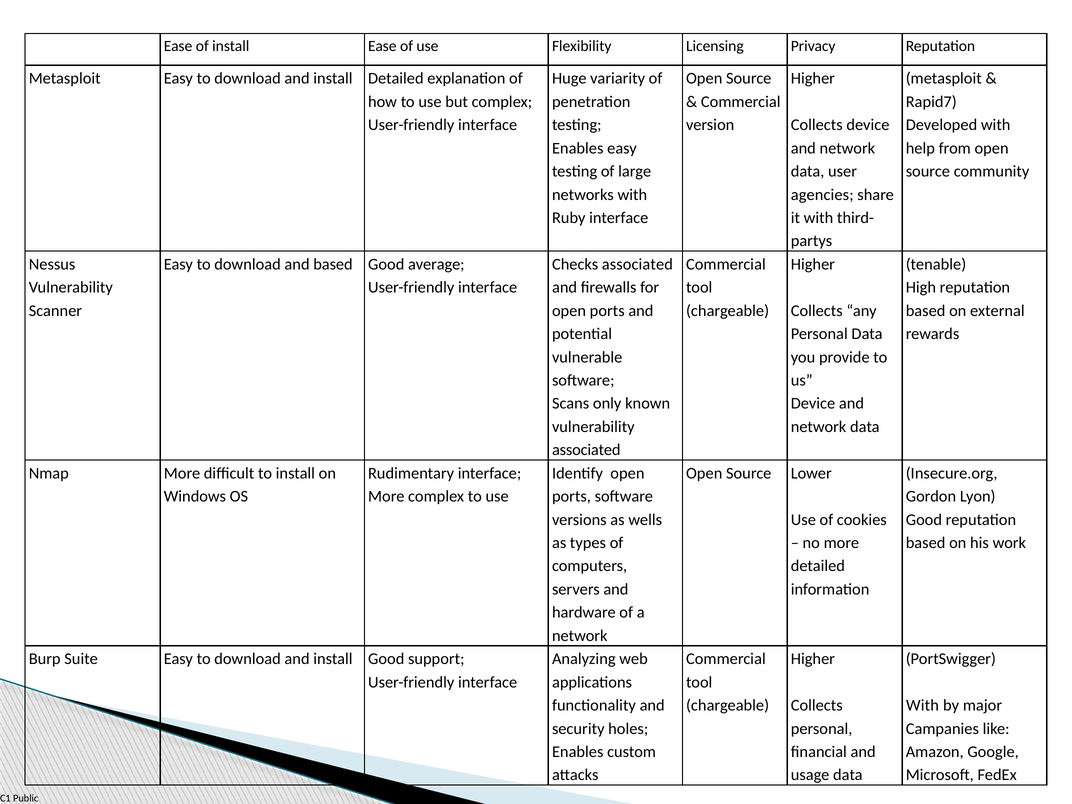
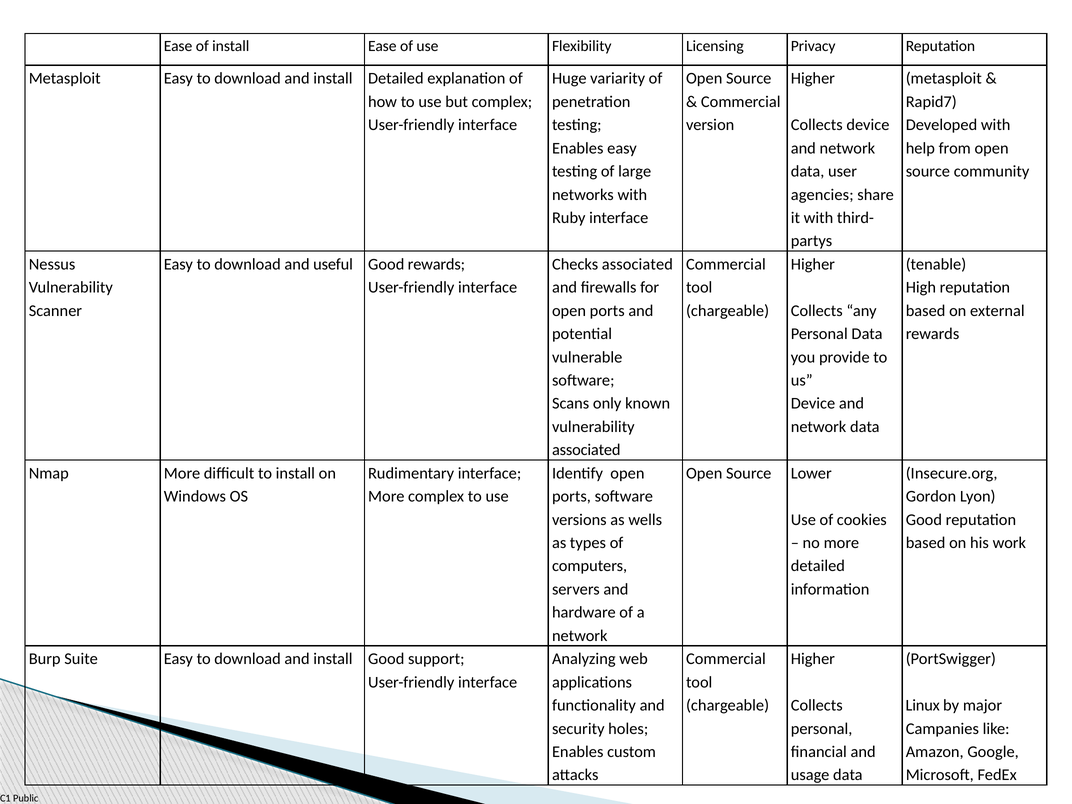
and based: based -> useful
Good average: average -> rewards
With at (923, 705): With -> Linux
